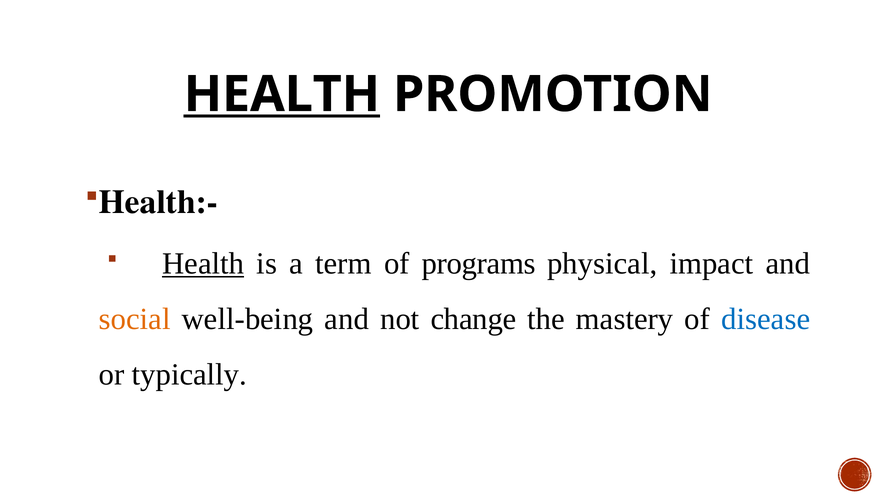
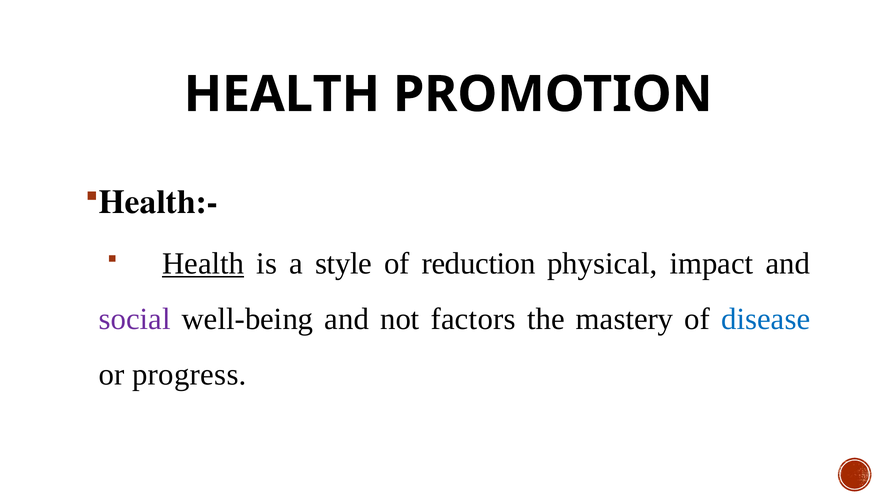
HEALTH at (282, 94) underline: present -> none
term: term -> style
programs: programs -> reduction
social colour: orange -> purple
change: change -> factors
typically: typically -> progress
